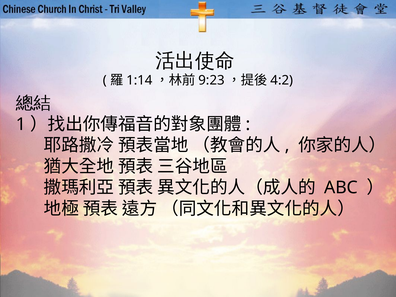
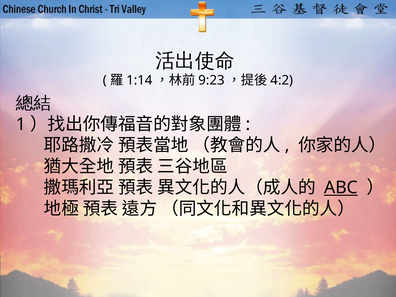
ABC underline: none -> present
